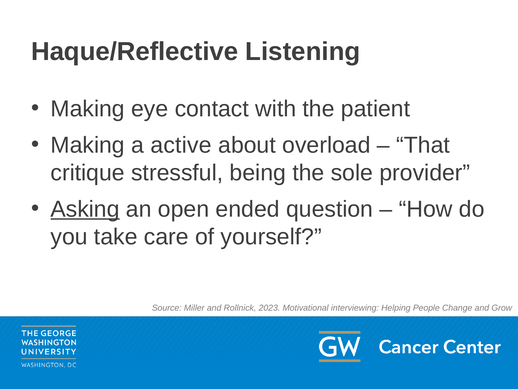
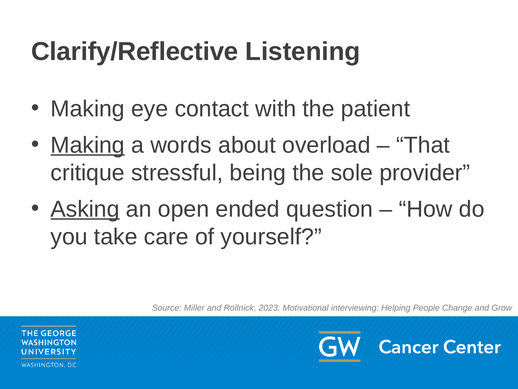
Haque/Reflective: Haque/Reflective -> Clarify/Reflective
Making at (88, 145) underline: none -> present
active: active -> words
